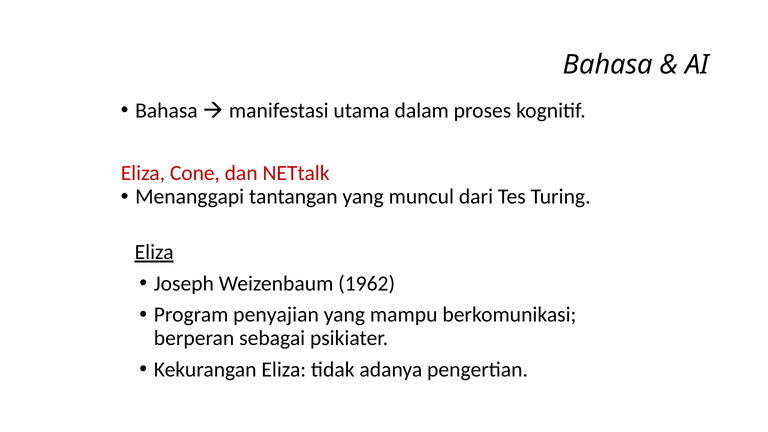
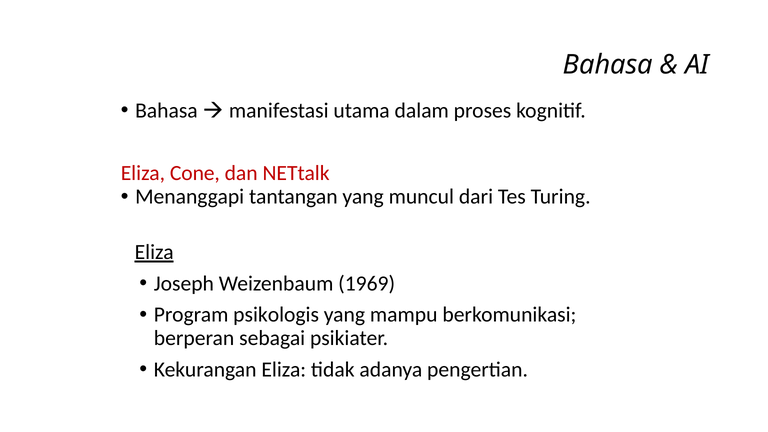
1962: 1962 -> 1969
penyajian: penyajian -> psikologis
